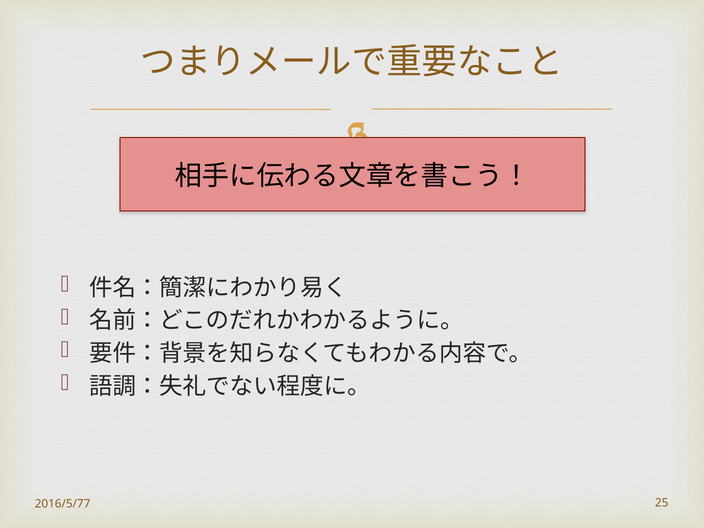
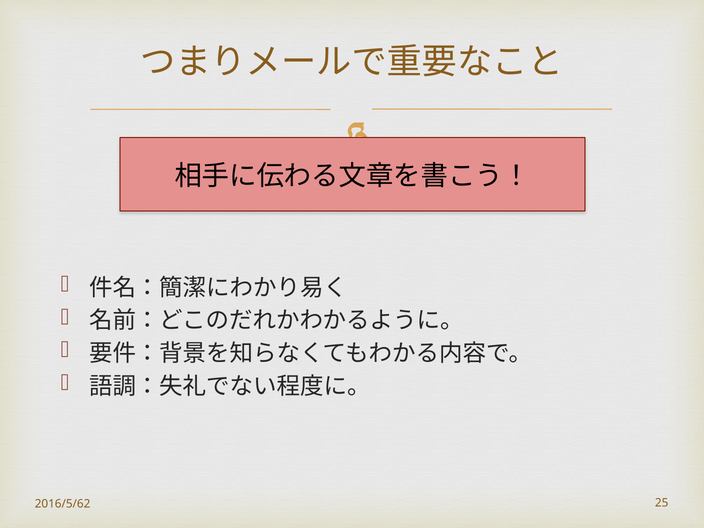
2016/5/77: 2016/5/77 -> 2016/5/62
